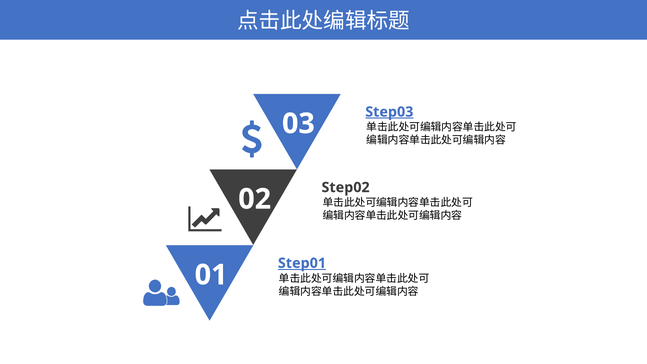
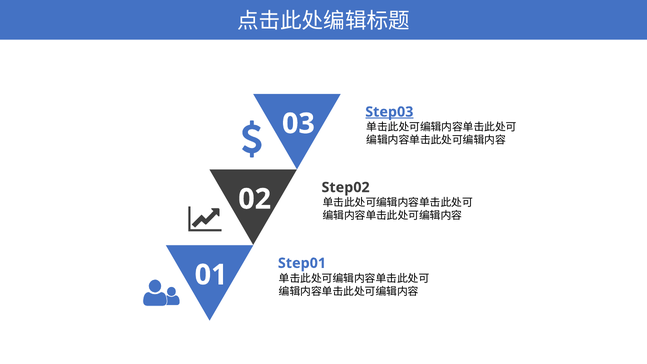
Step01 underline: present -> none
